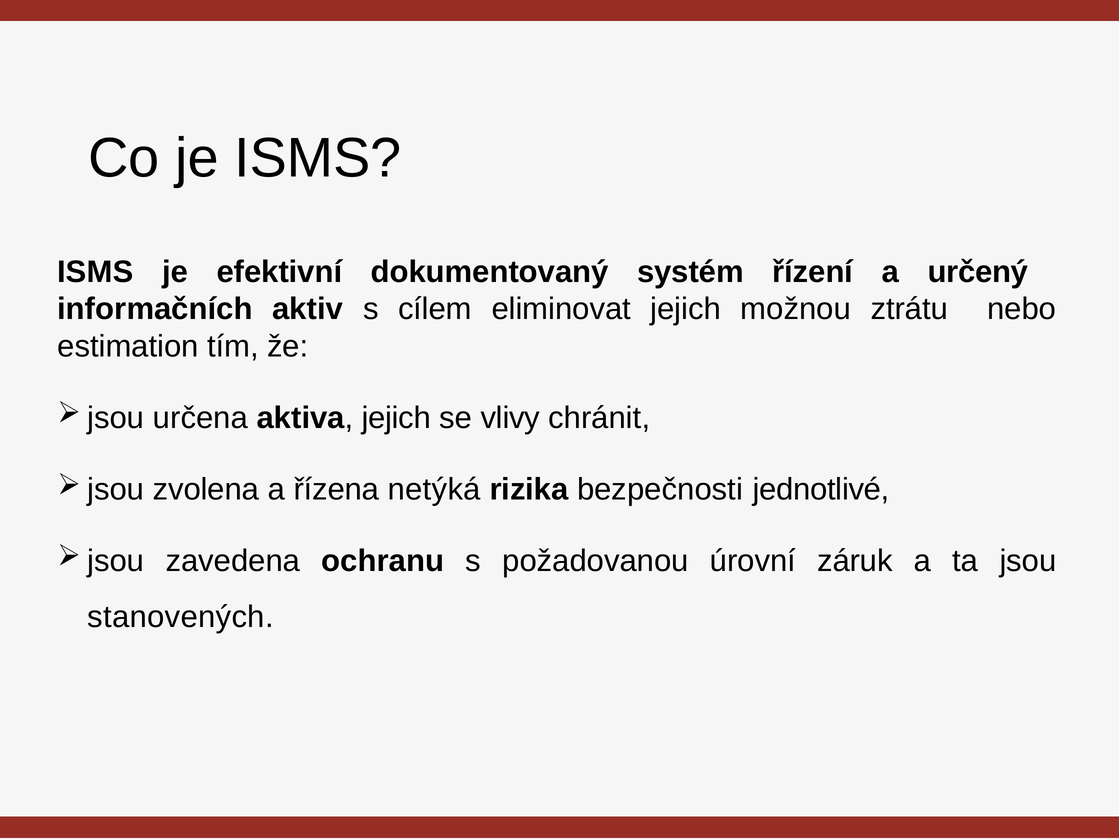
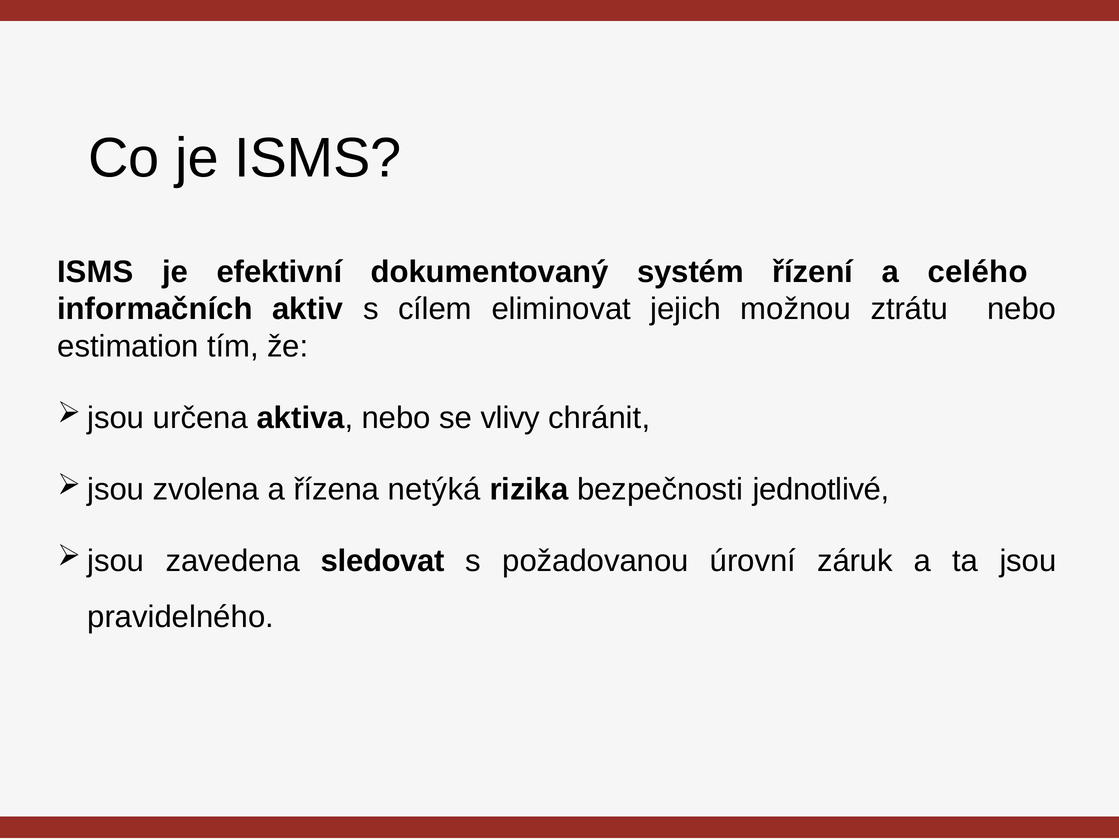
určený: určený -> celého
aktiva jejich: jejich -> nebo
ochranu: ochranu -> sledovat
stanovených: stanovených -> pravidelného
